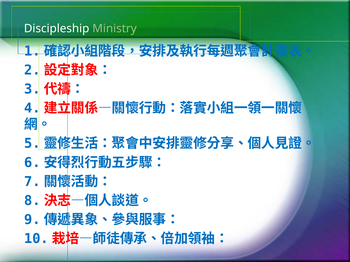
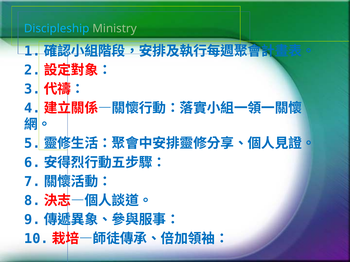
Discipleship colour: white -> light blue
